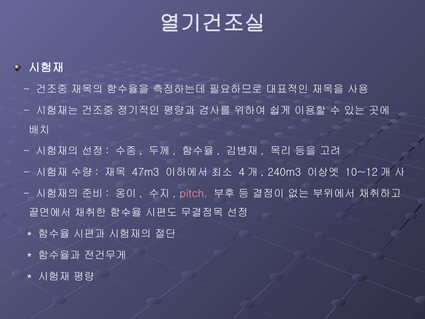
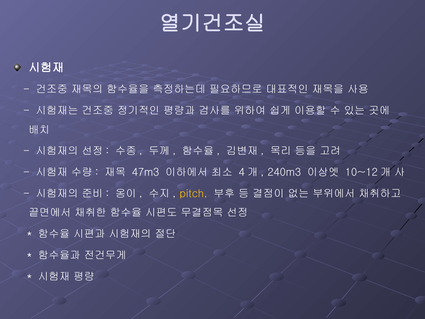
pitch colour: pink -> yellow
